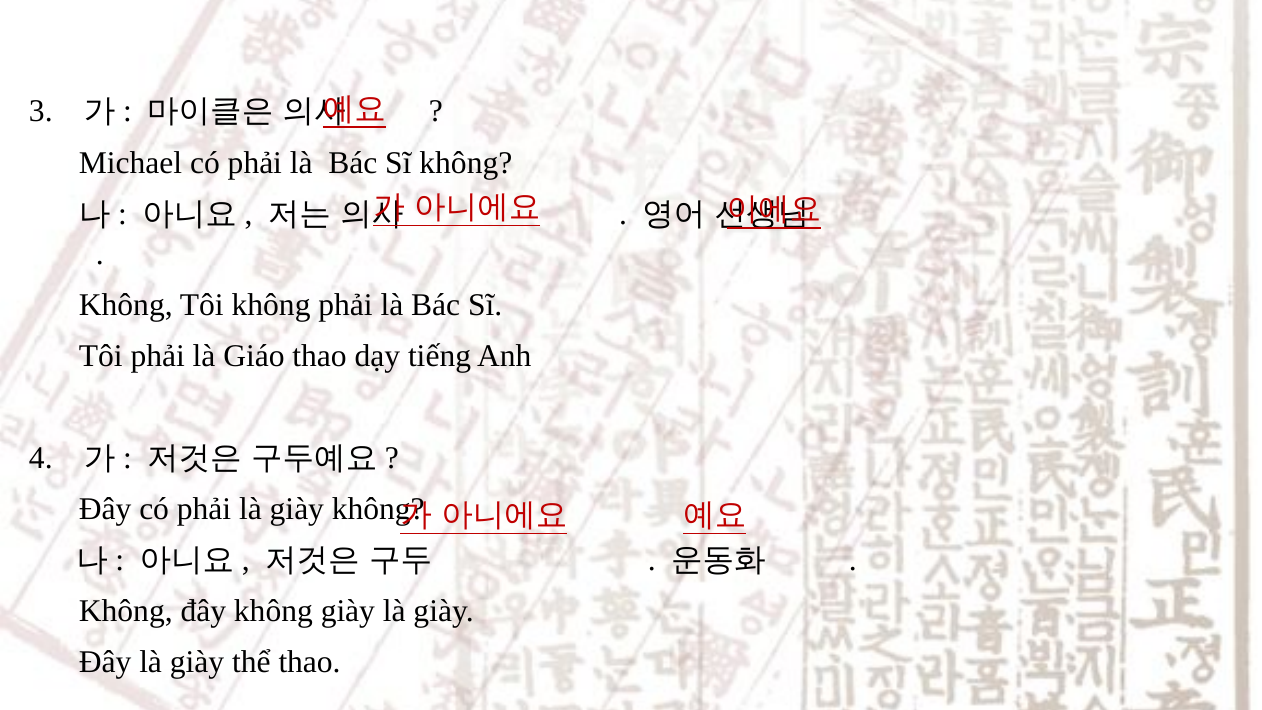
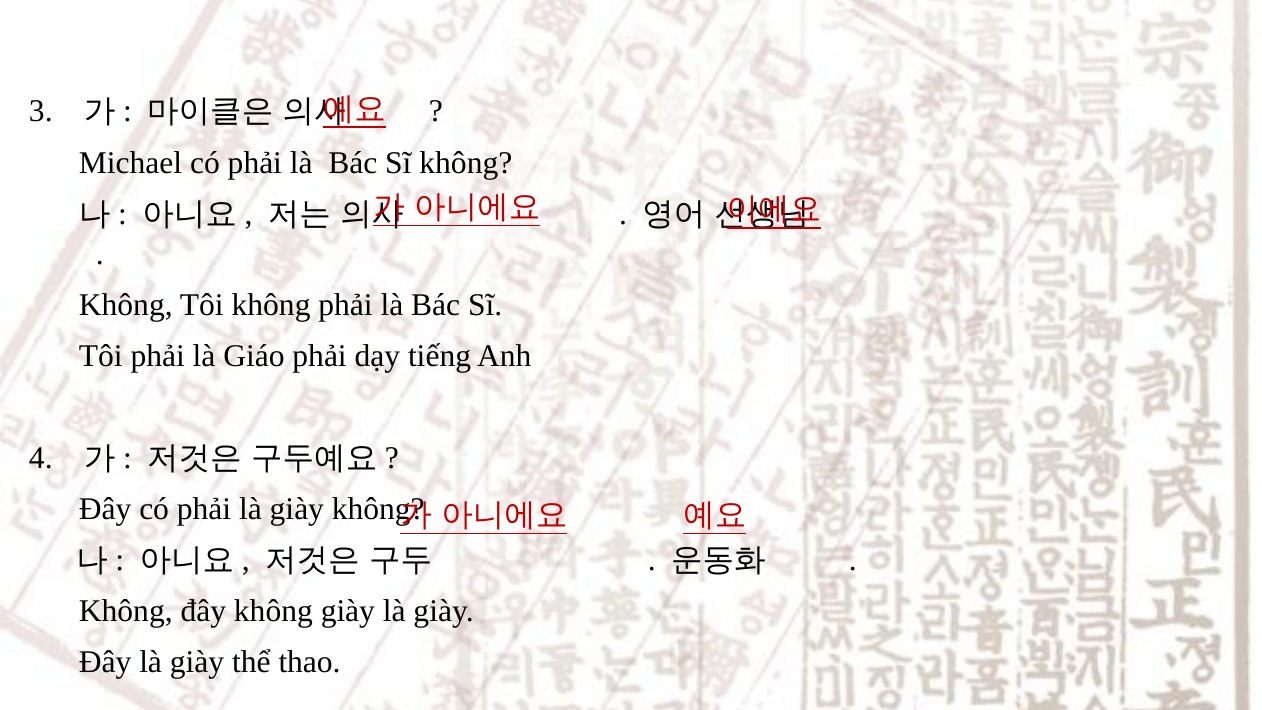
Giáo thao: thao -> phải
